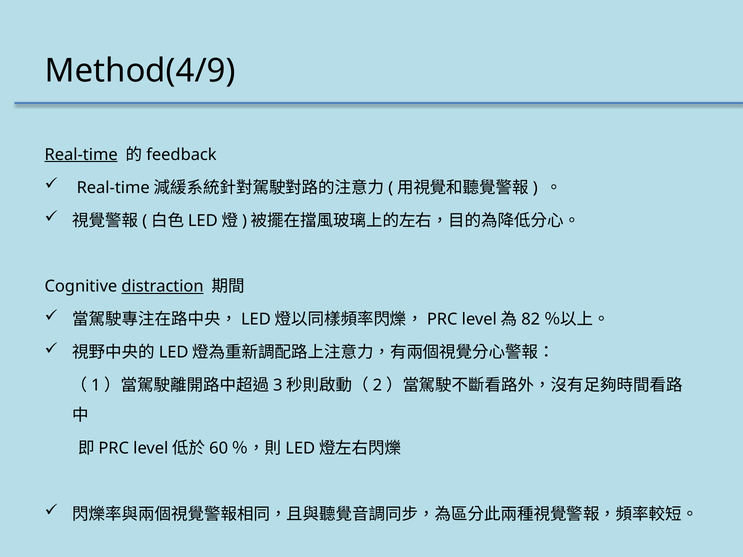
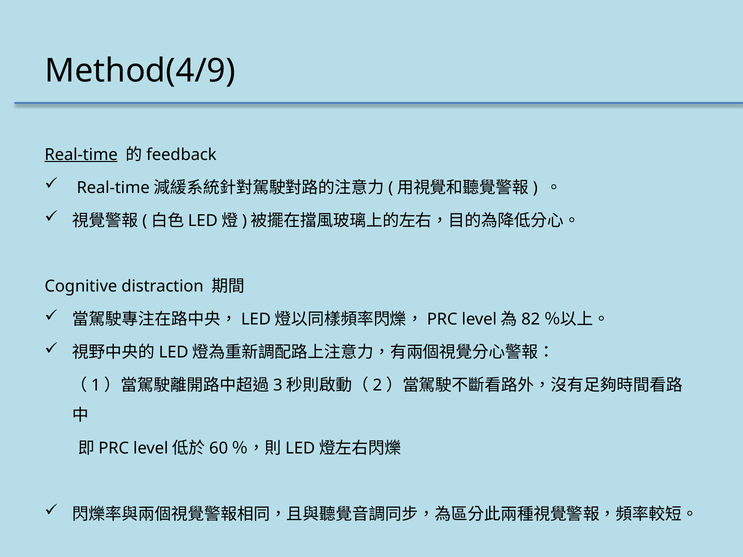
distraction underline: present -> none
